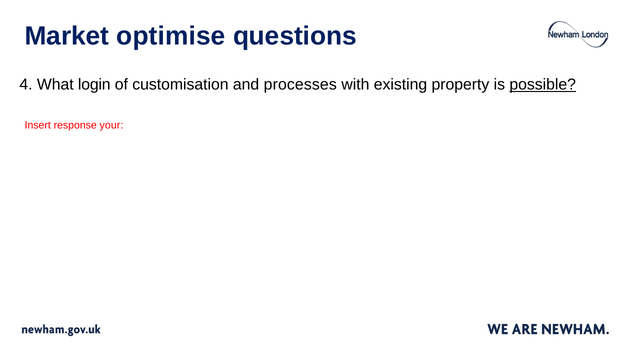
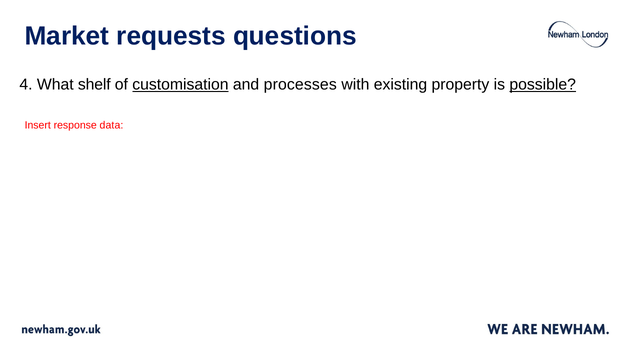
optimise: optimise -> requests
login: login -> shelf
customisation underline: none -> present
your: your -> data
